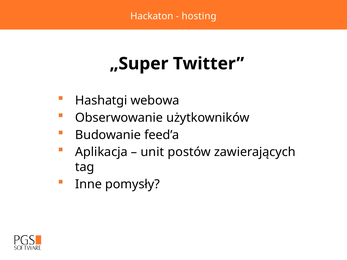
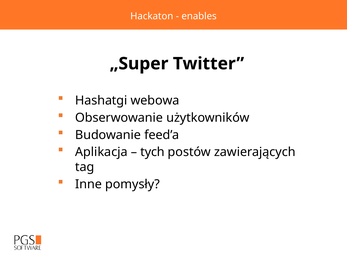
hosting: hosting -> enables
unit: unit -> tych
